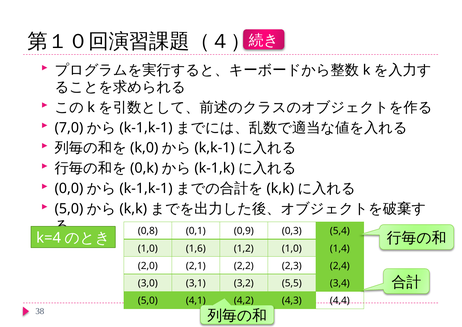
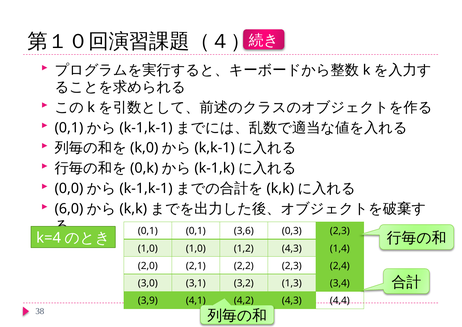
7,0 at (69, 128): 7,0 -> 0,1
5,0 at (69, 209): 5,0 -> 6,0
0,8 at (148, 231): 0,8 -> 0,1
0,9: 0,9 -> 3,6
0,3 5,4: 5,4 -> 2,3
1,0 1,6: 1,6 -> 1,0
1,2 1,0: 1,0 -> 4,3
5,5: 5,5 -> 1,3
5,0 at (148, 300): 5,0 -> 3,9
